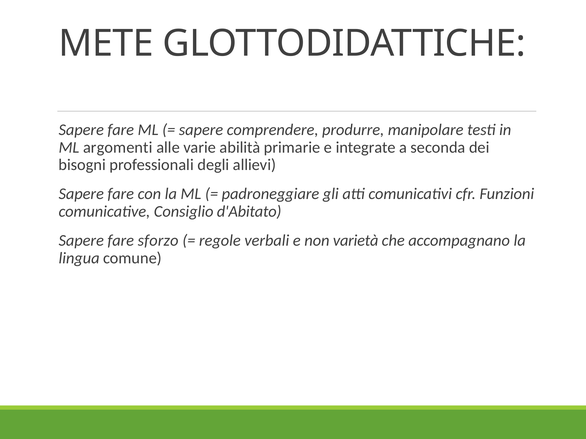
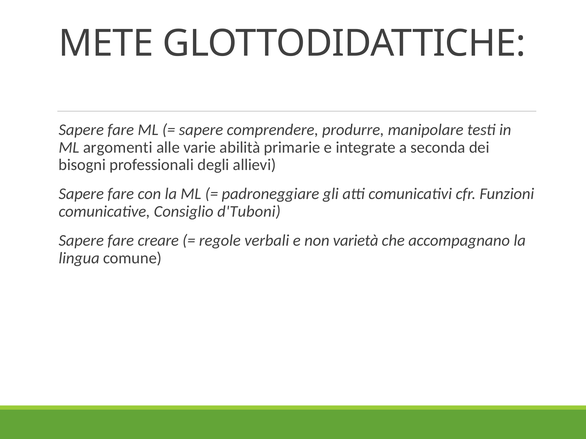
d'Abitato: d'Abitato -> d'Tuboni
sforzo: sforzo -> creare
